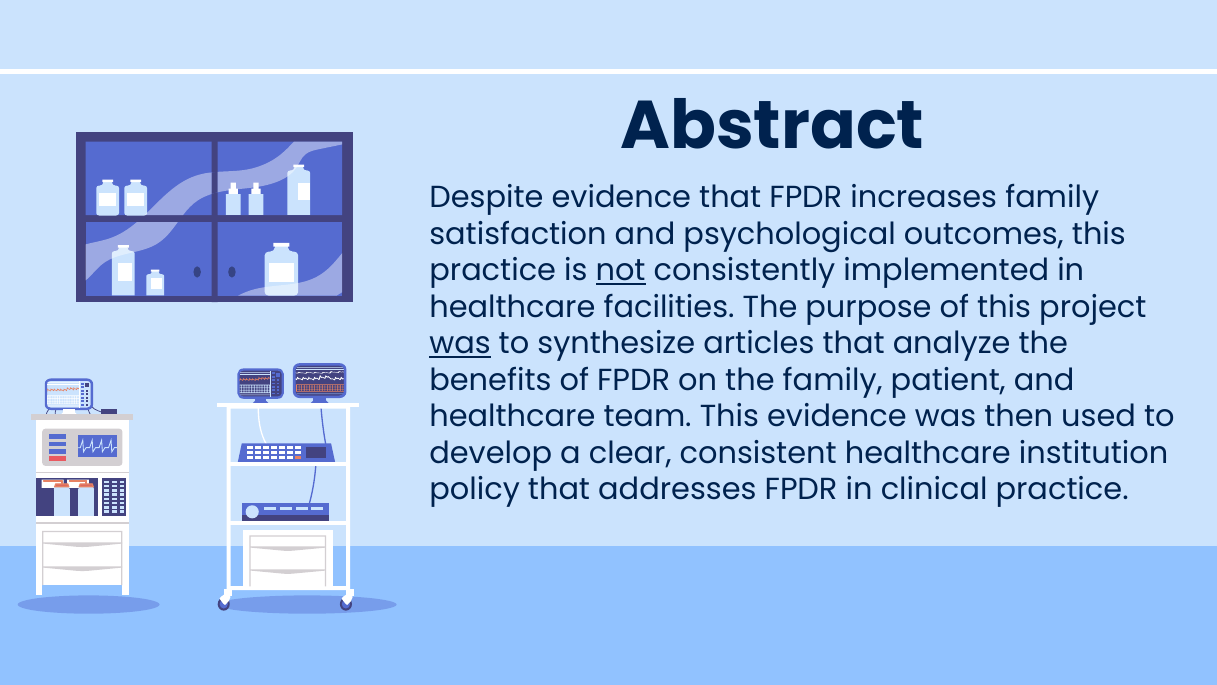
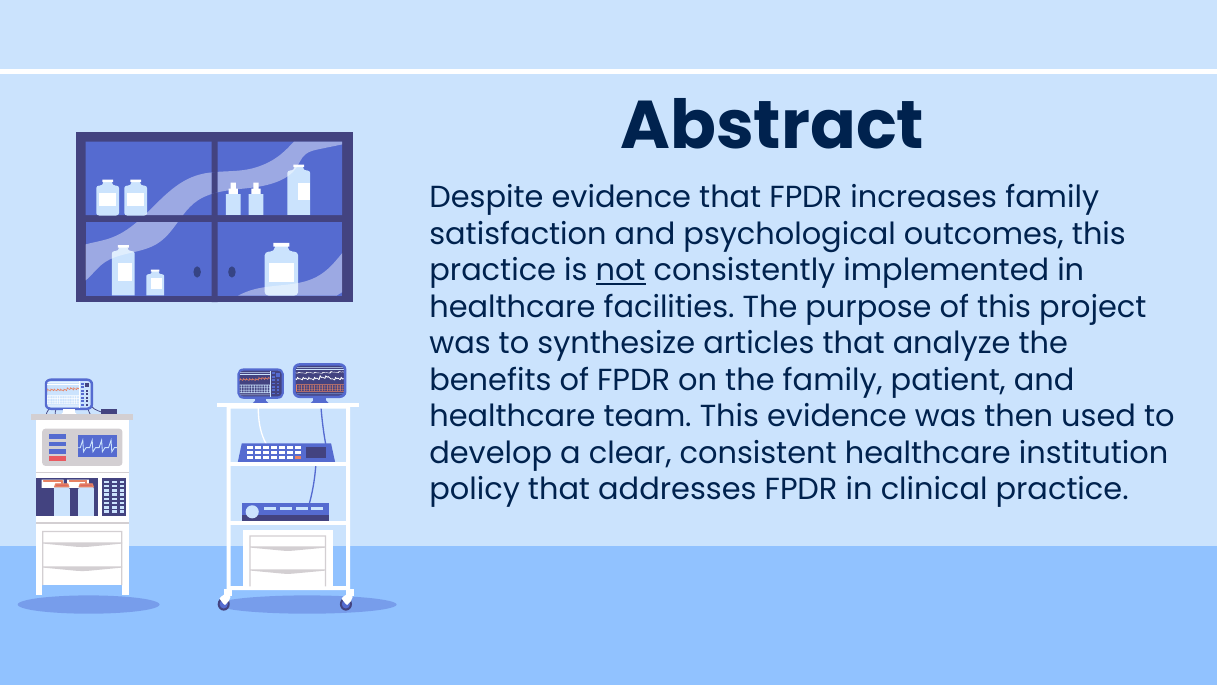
was at (460, 344) underline: present -> none
